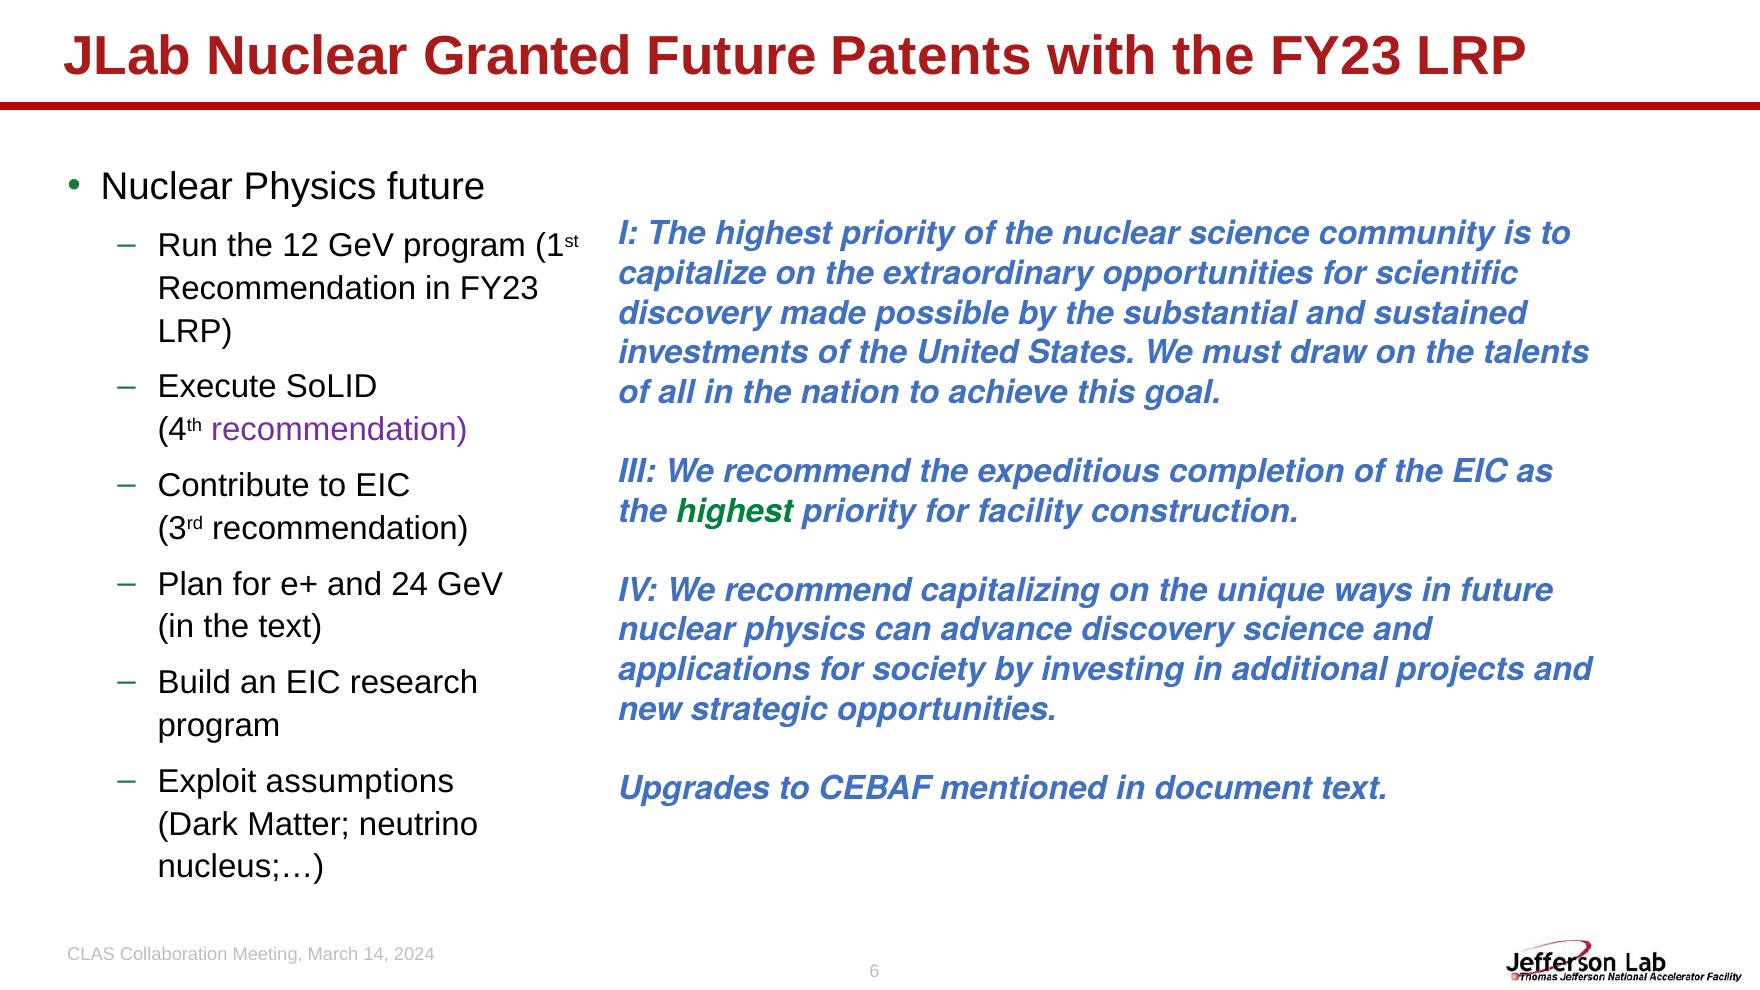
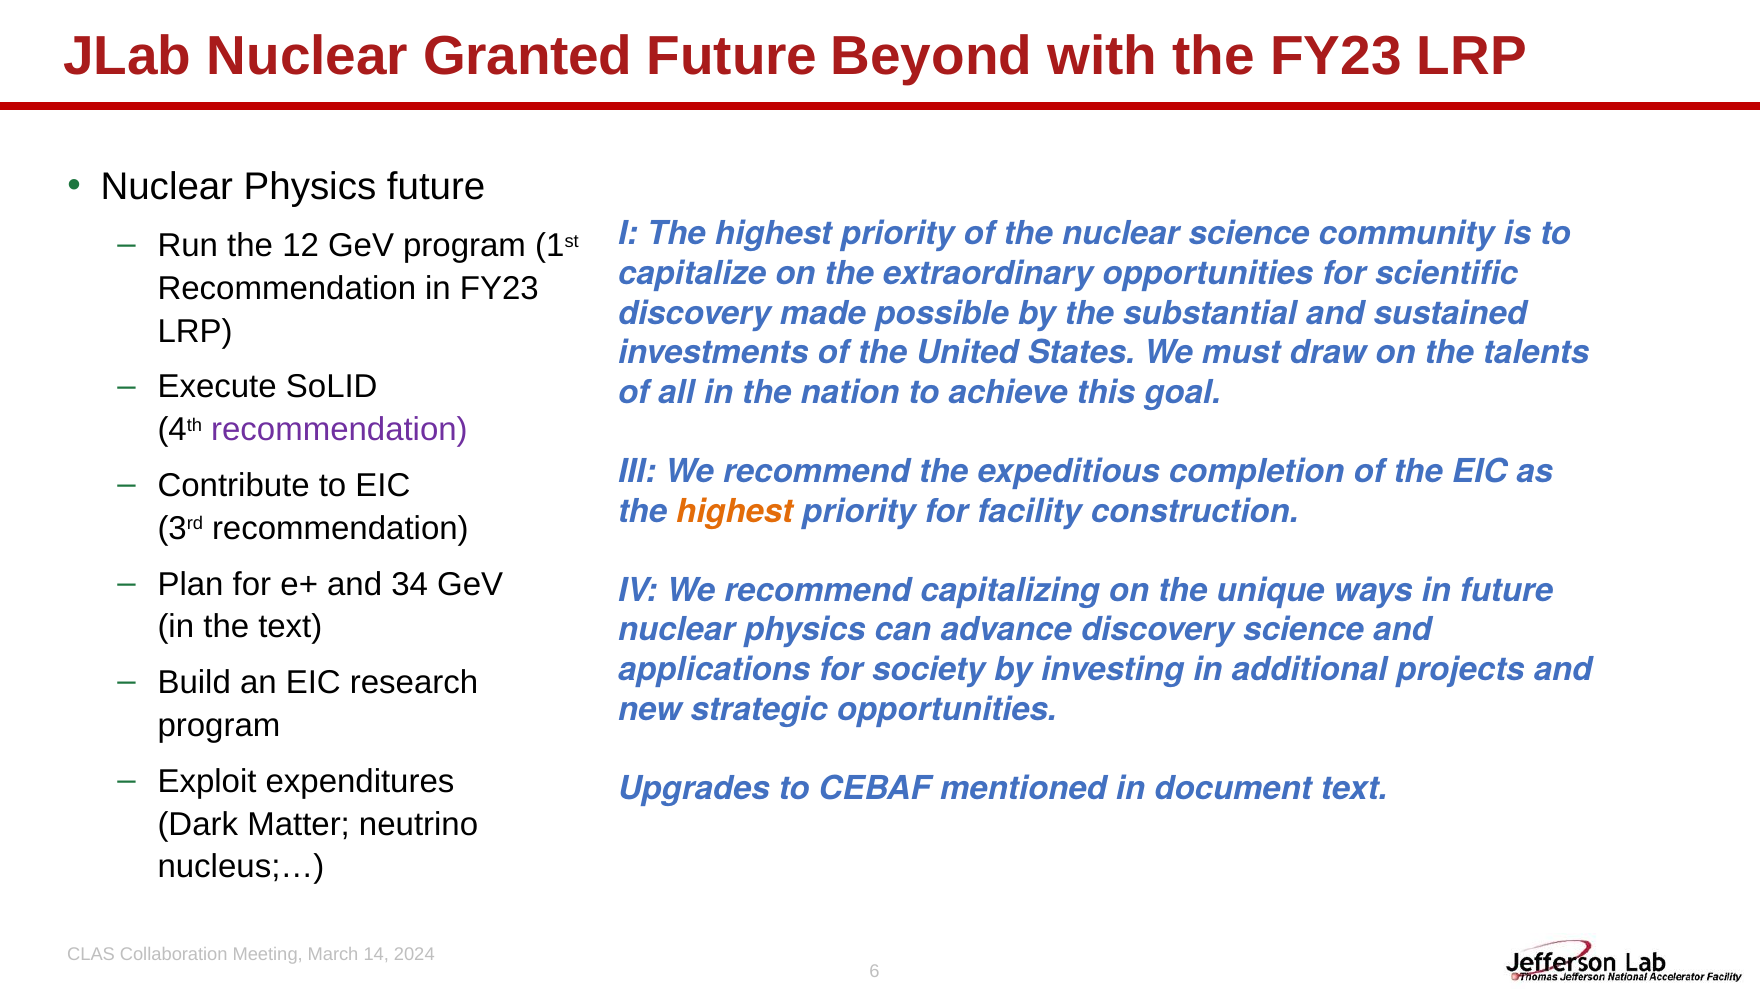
Patents: Patents -> Beyond
highest at (735, 511) colour: green -> orange
24: 24 -> 34
assumptions: assumptions -> expenditures
